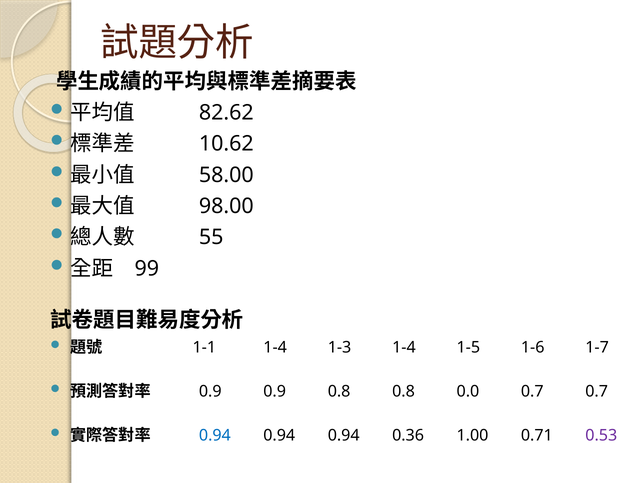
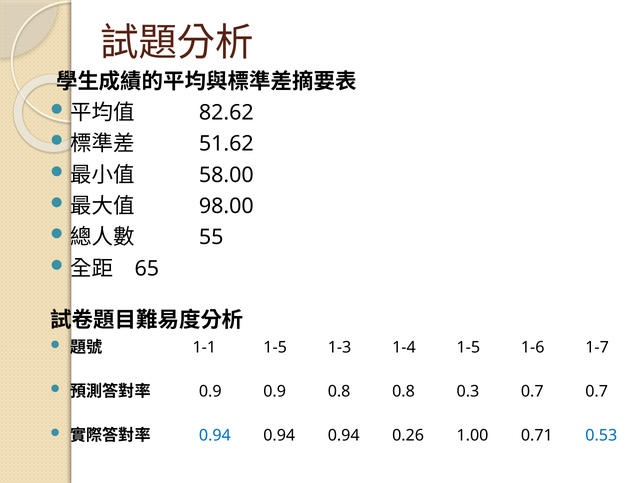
10.62: 10.62 -> 51.62
99: 99 -> 65
1-1 1-4: 1-4 -> 1-5
0.0: 0.0 -> 0.3
0.36: 0.36 -> 0.26
0.53 colour: purple -> blue
